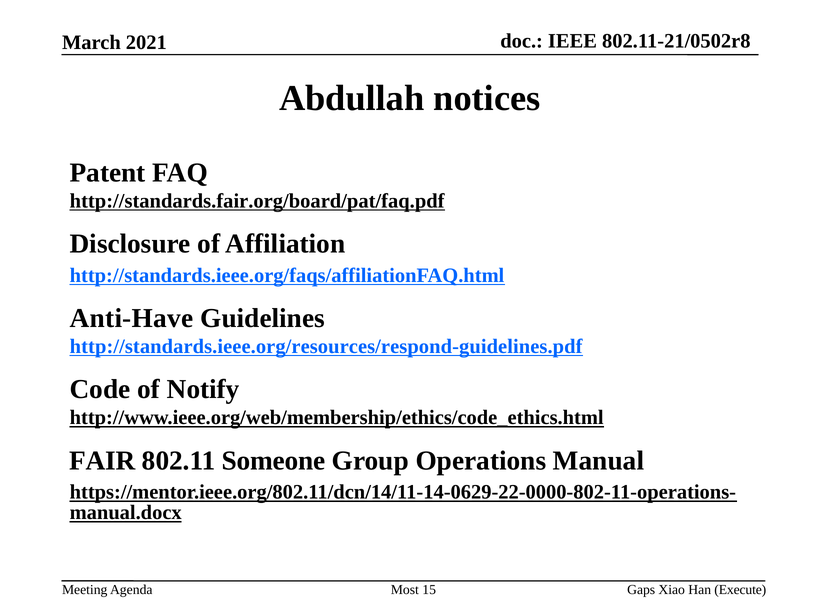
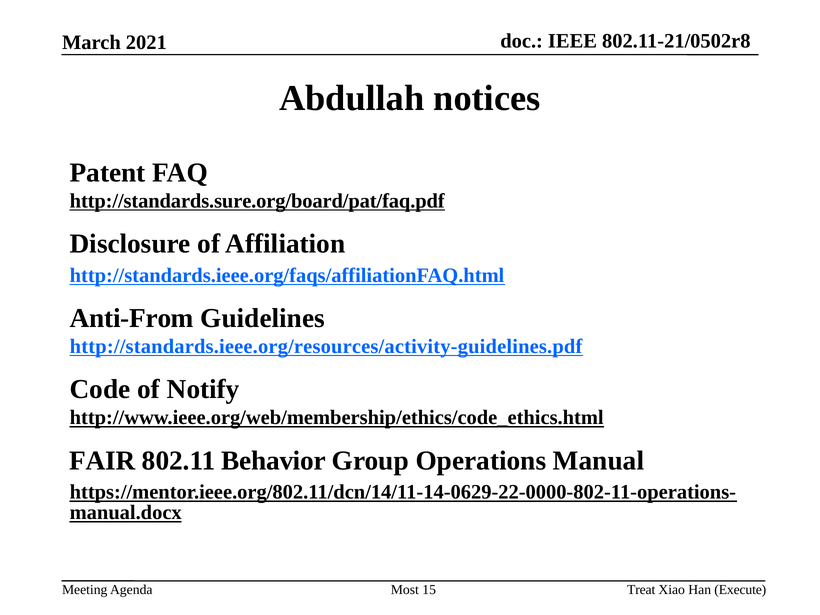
http://standards.fair.org/board/pat/faq.pdf: http://standards.fair.org/board/pat/faq.pdf -> http://standards.sure.org/board/pat/faq.pdf
Anti-Have: Anti-Have -> Anti-From
http://standards.ieee.org/resources/respond-guidelines.pdf: http://standards.ieee.org/resources/respond-guidelines.pdf -> http://standards.ieee.org/resources/activity-guidelines.pdf
Someone: Someone -> Behavior
Gaps: Gaps -> Treat
